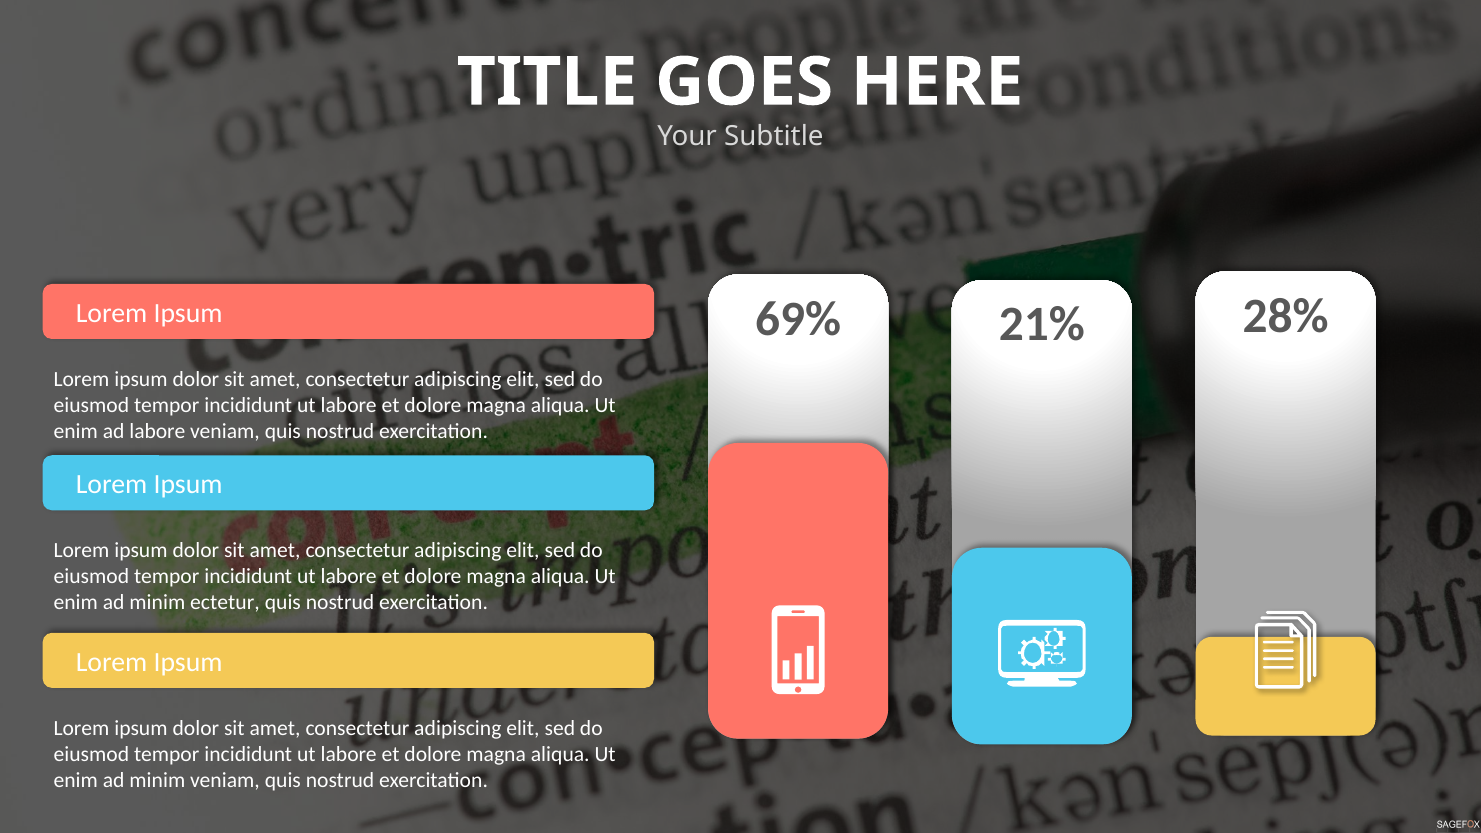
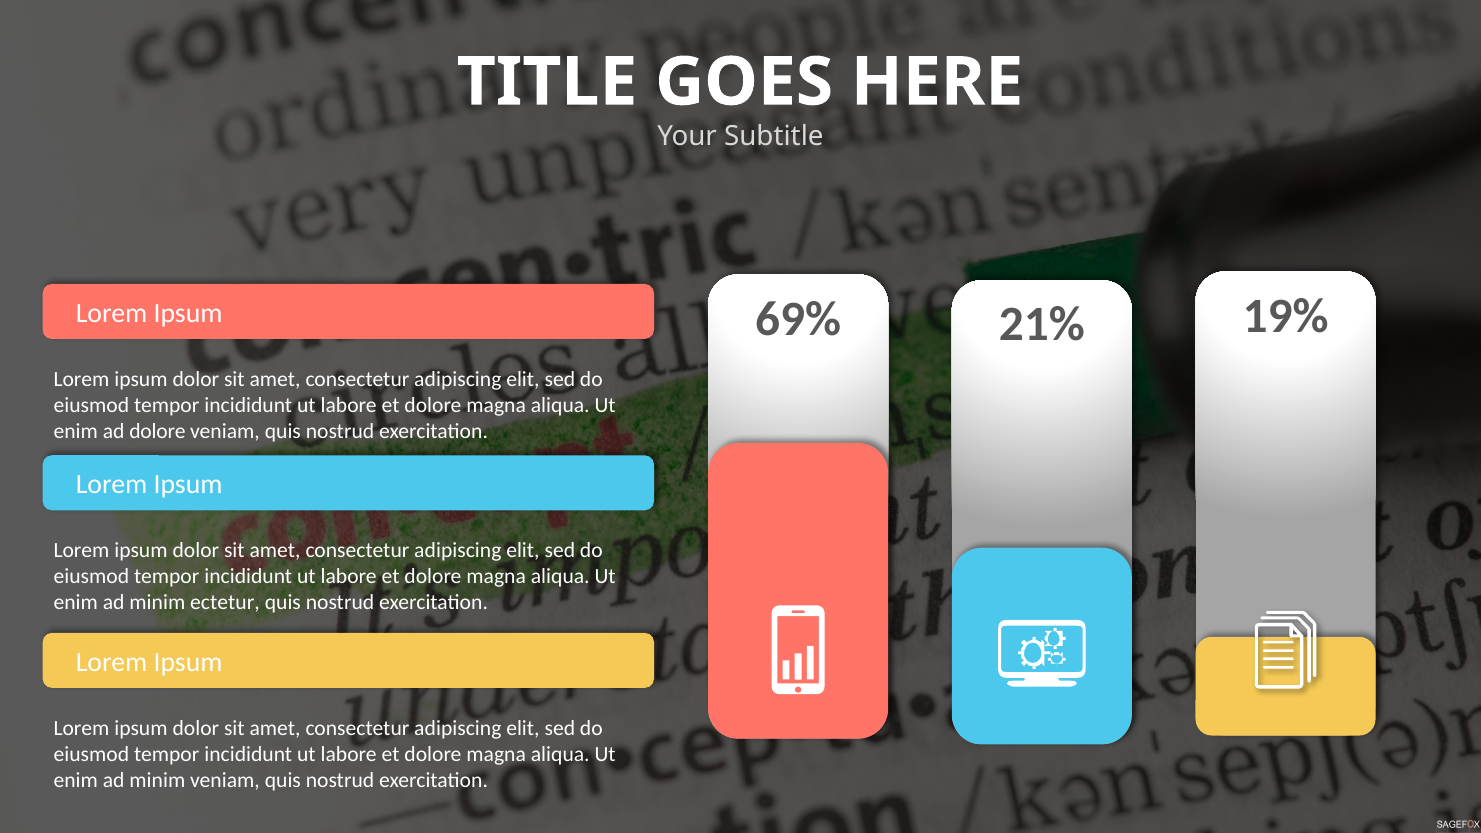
28%: 28% -> 19%
ad labore: labore -> dolore
